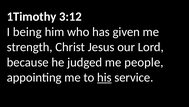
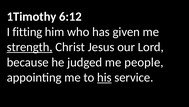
3:12: 3:12 -> 6:12
being: being -> fitting
strength underline: none -> present
